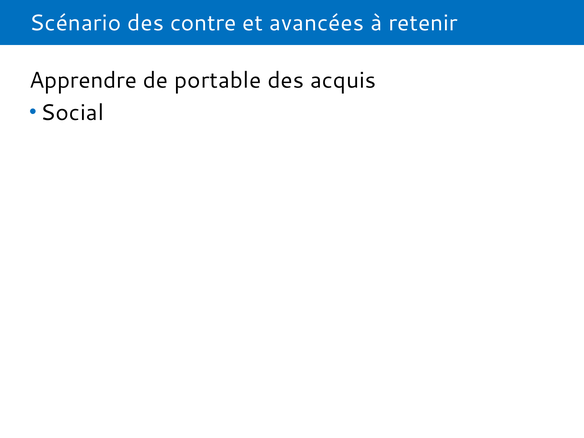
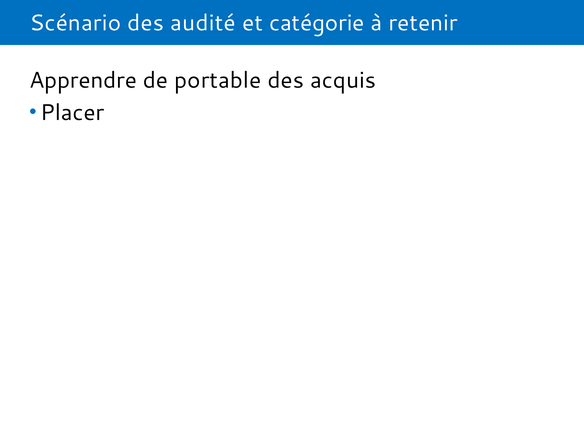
contre: contre -> audité
avancées: avancées -> catégorie
Social: Social -> Placer
